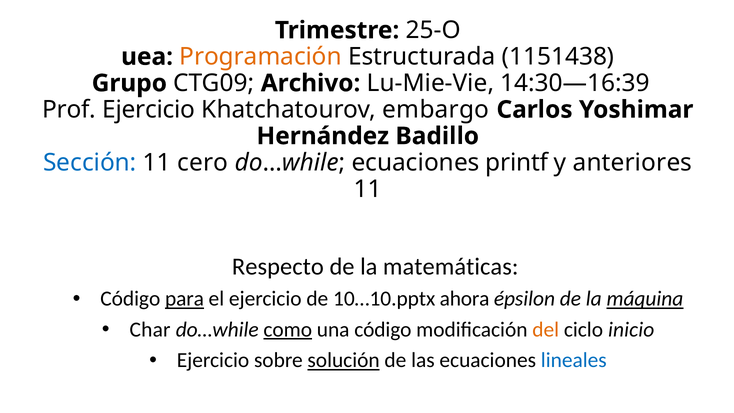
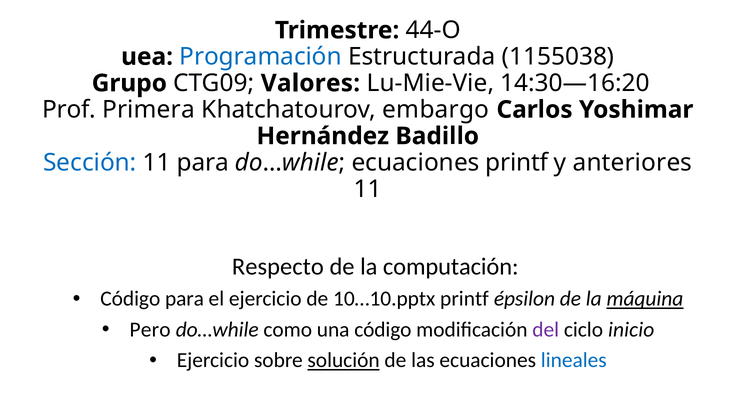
25-O: 25-O -> 44-O
Programación colour: orange -> blue
1151438: 1151438 -> 1155038
Archivo: Archivo -> Valores
14:30—16:39: 14:30—16:39 -> 14:30—16:20
Prof Ejercicio: Ejercicio -> Primera
11 cero: cero -> para
matemáticas: matemáticas -> computación
para at (184, 299) underline: present -> none
10…10.pptx ahora: ahora -> printf
Char: Char -> Pero
como underline: present -> none
del colour: orange -> purple
